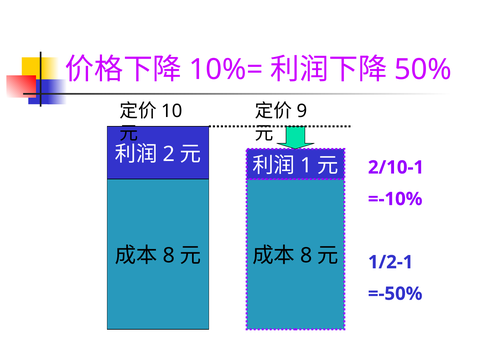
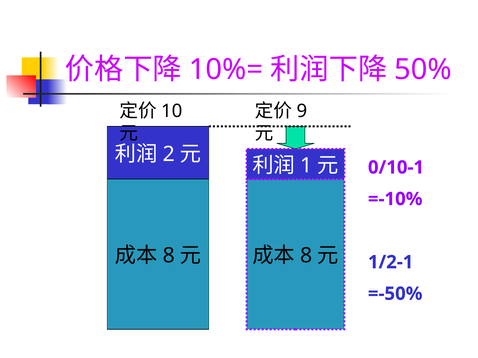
2/10-1: 2/10-1 -> 0/10-1
